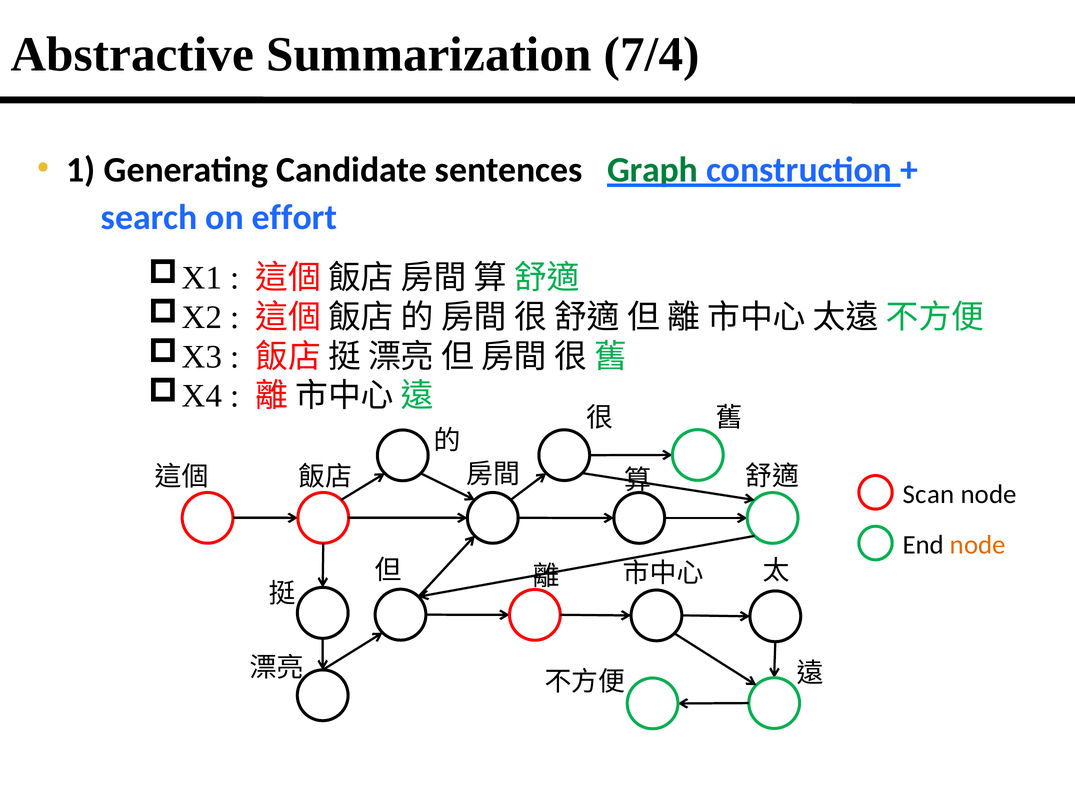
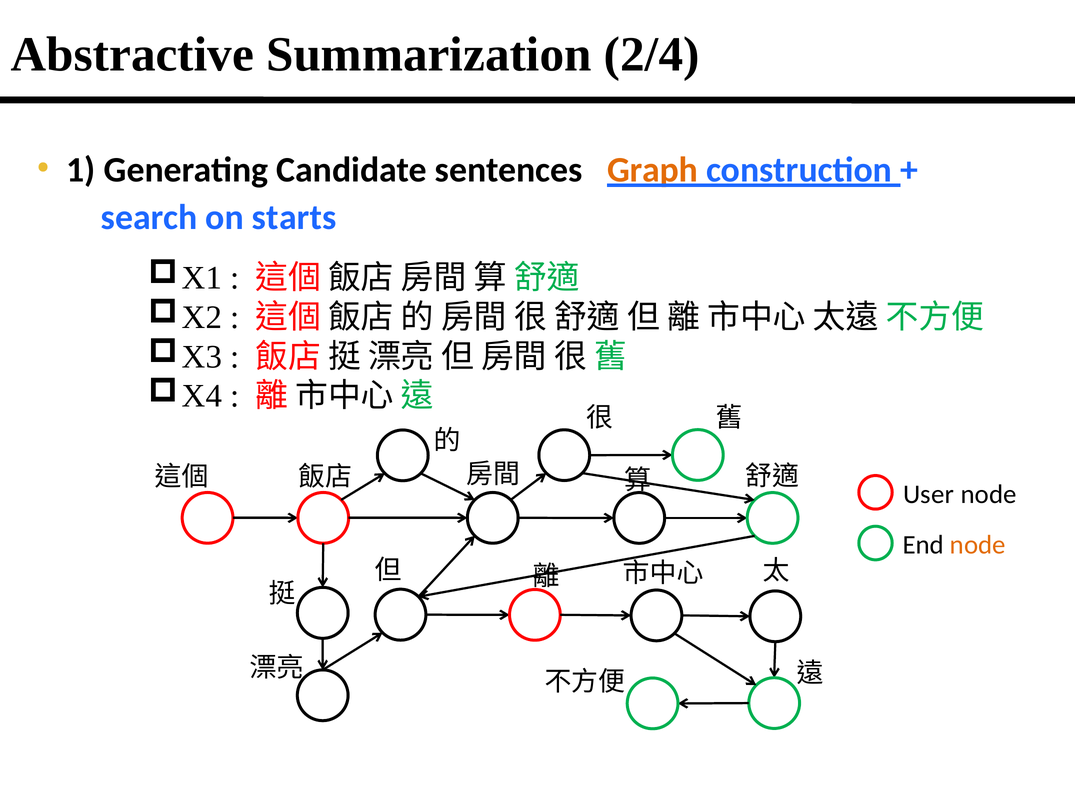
7/4: 7/4 -> 2/4
Graph colour: green -> orange
effort: effort -> starts
Scan: Scan -> User
